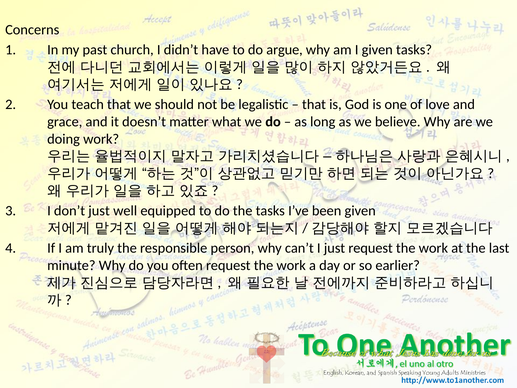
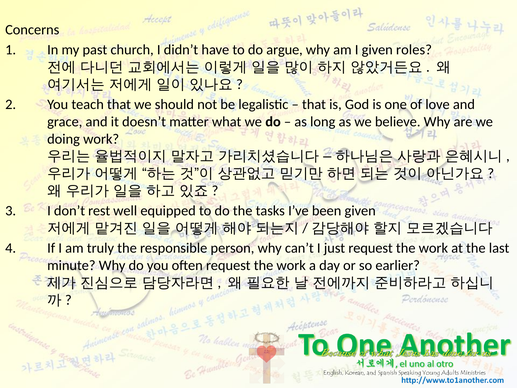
given tasks: tasks -> roles
don’t just: just -> rest
